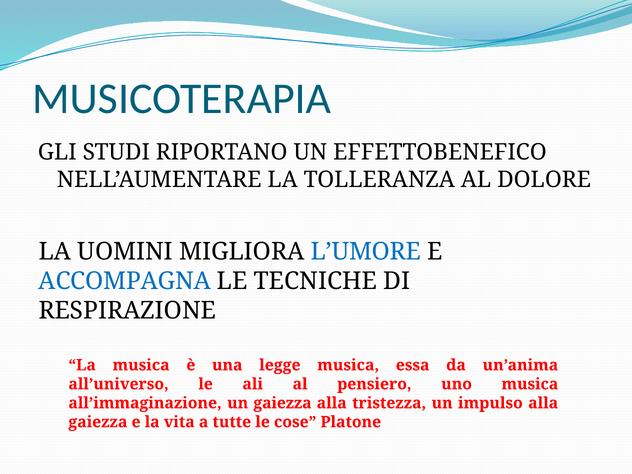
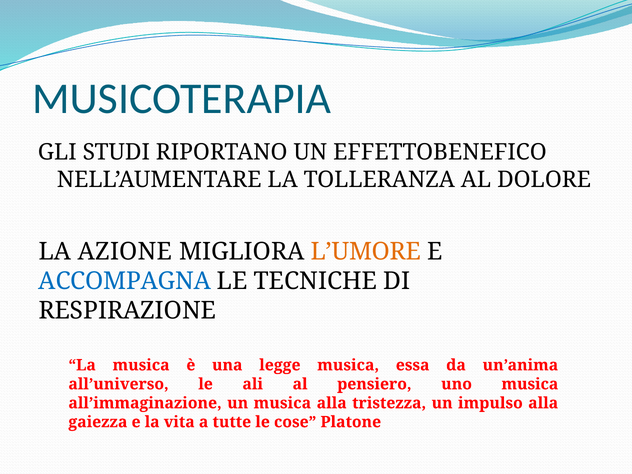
UOMINI: UOMINI -> AZIONE
L’UMORE colour: blue -> orange
un gaiezza: gaiezza -> musica
